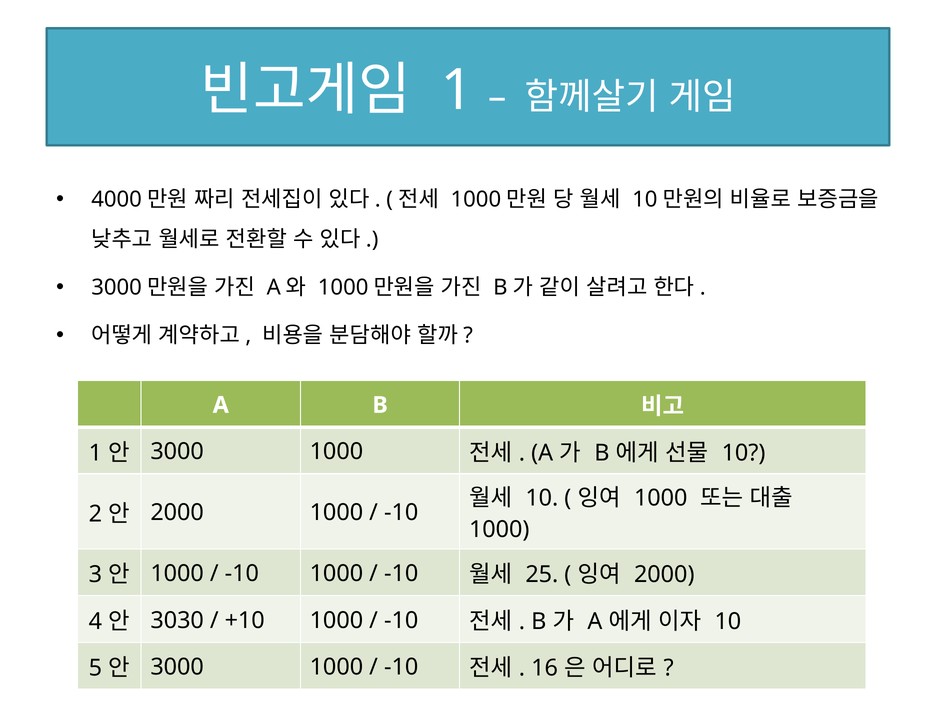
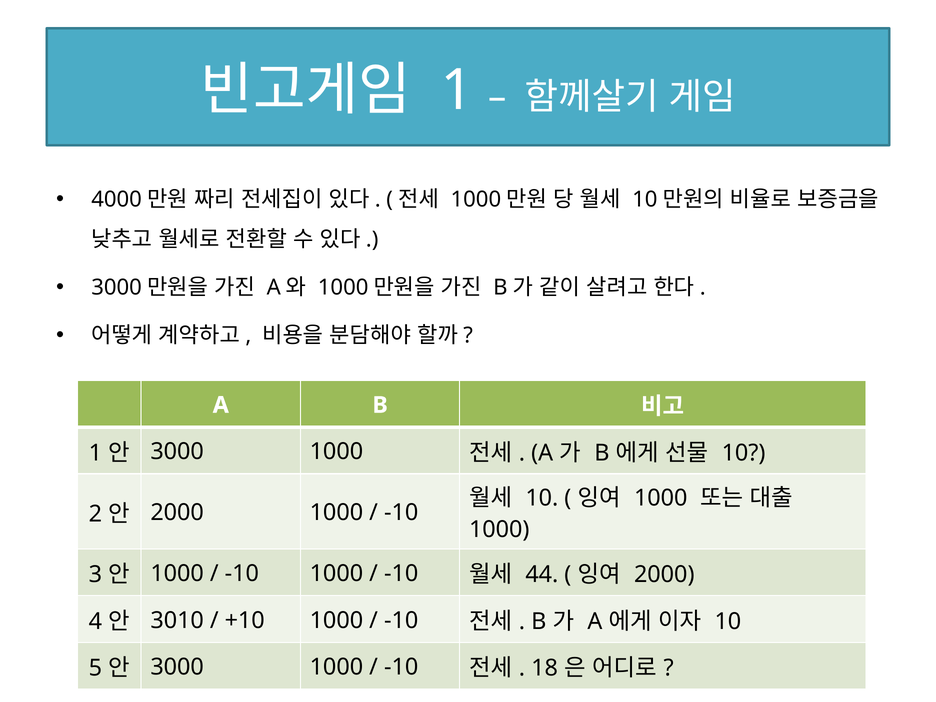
25: 25 -> 44
3030: 3030 -> 3010
16: 16 -> 18
